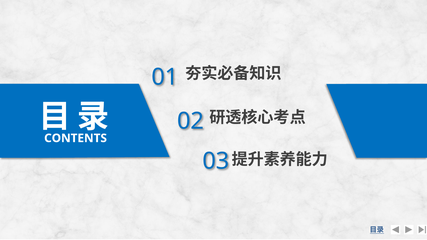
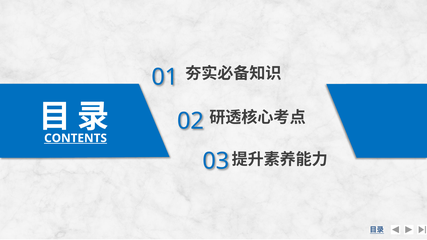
CONTENTS underline: none -> present
